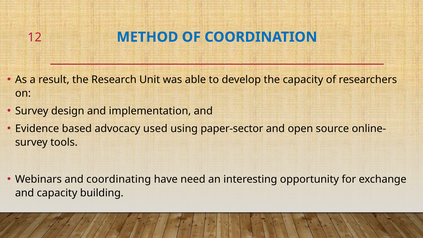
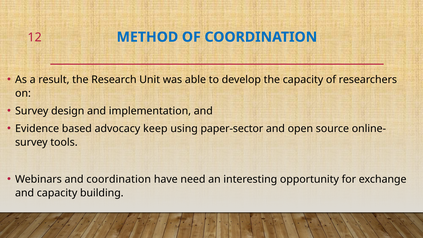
used: used -> keep
and coordinating: coordinating -> coordination
